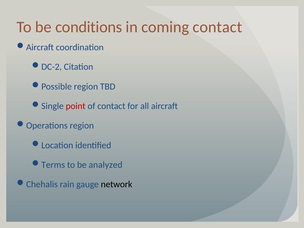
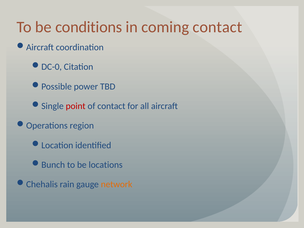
DC-2: DC-2 -> DC-0
Possible region: region -> power
Terms: Terms -> Bunch
analyzed: analyzed -> locations
network colour: black -> orange
